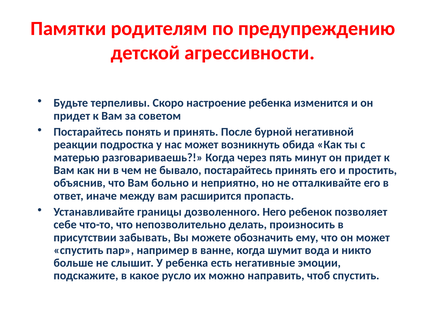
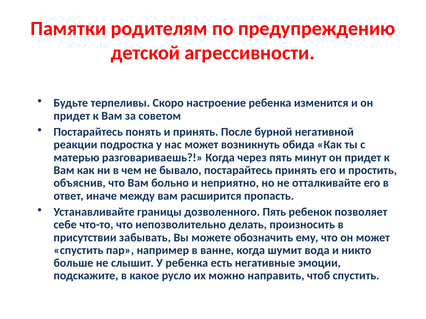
дозволенного Него: Него -> Пять
